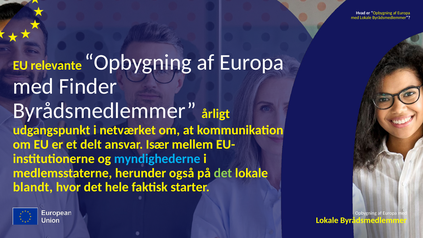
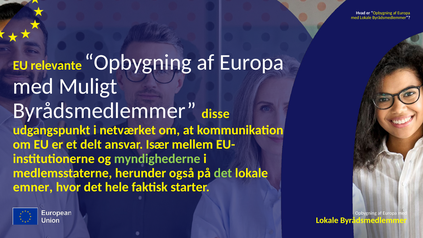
Finder: Finder -> Muligt
årligt: årligt -> disse
myndighederne colour: light blue -> light green
blandt: blandt -> emner
